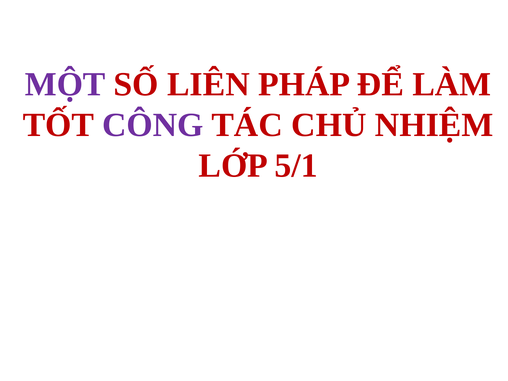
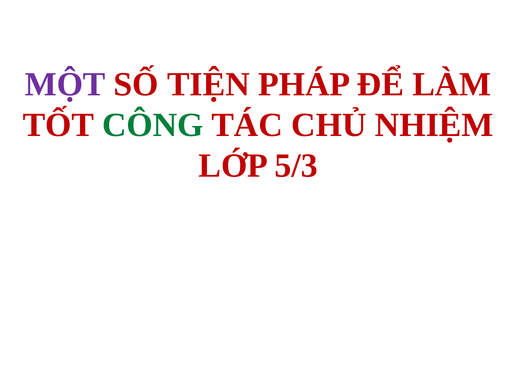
LIÊN: LIÊN -> TIỆN
CÔNG colour: purple -> green
5/1: 5/1 -> 5/3
